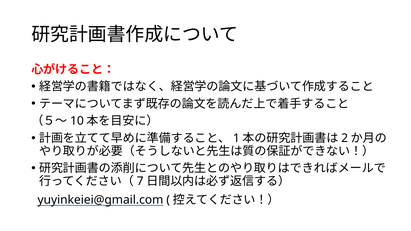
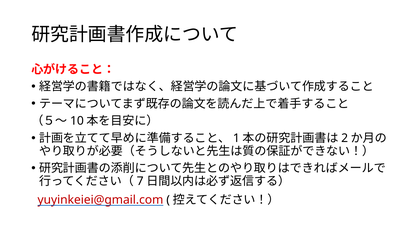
yuyinkeiei@gmail.com colour: black -> red
